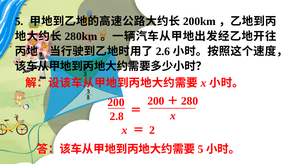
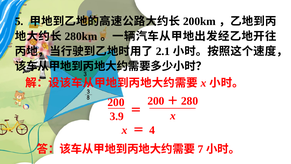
2.6: 2.6 -> 2.1
2.8: 2.8 -> 3.9
2: 2 -> 4
5 at (201, 149): 5 -> 7
